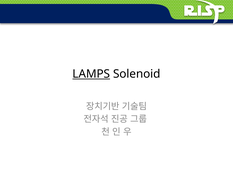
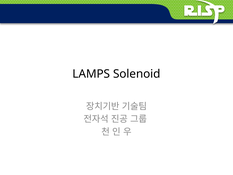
LAMPS underline: present -> none
